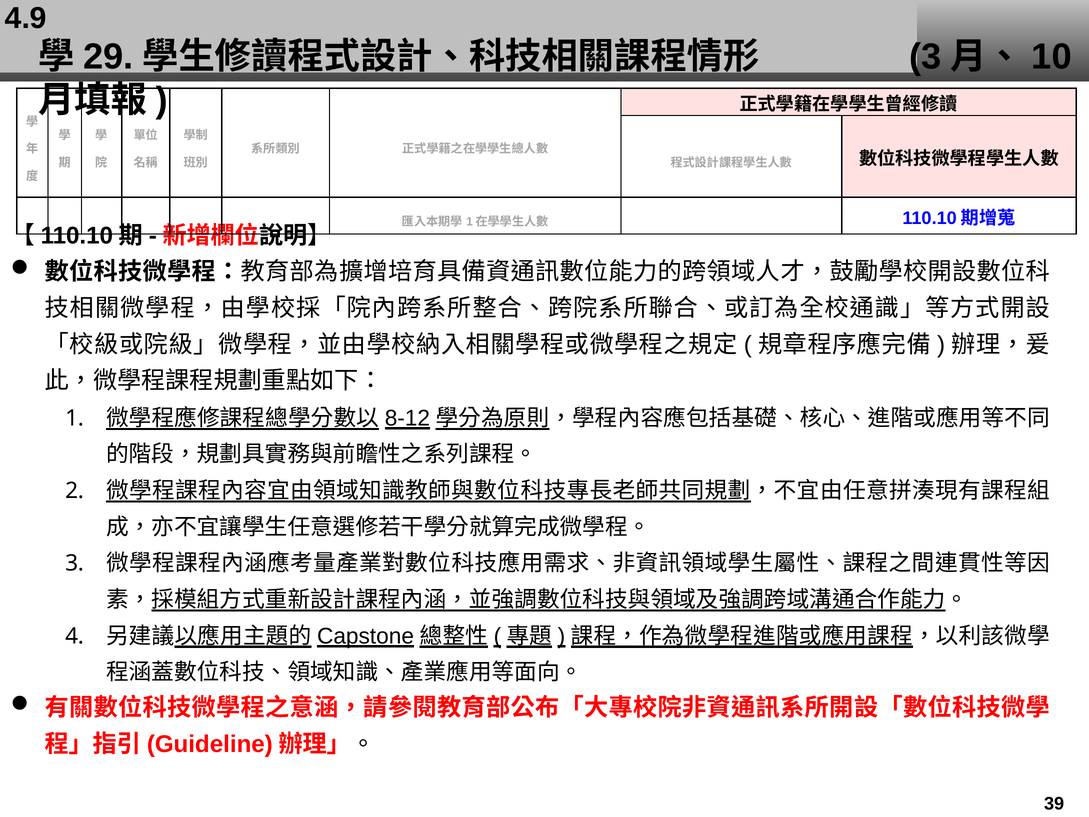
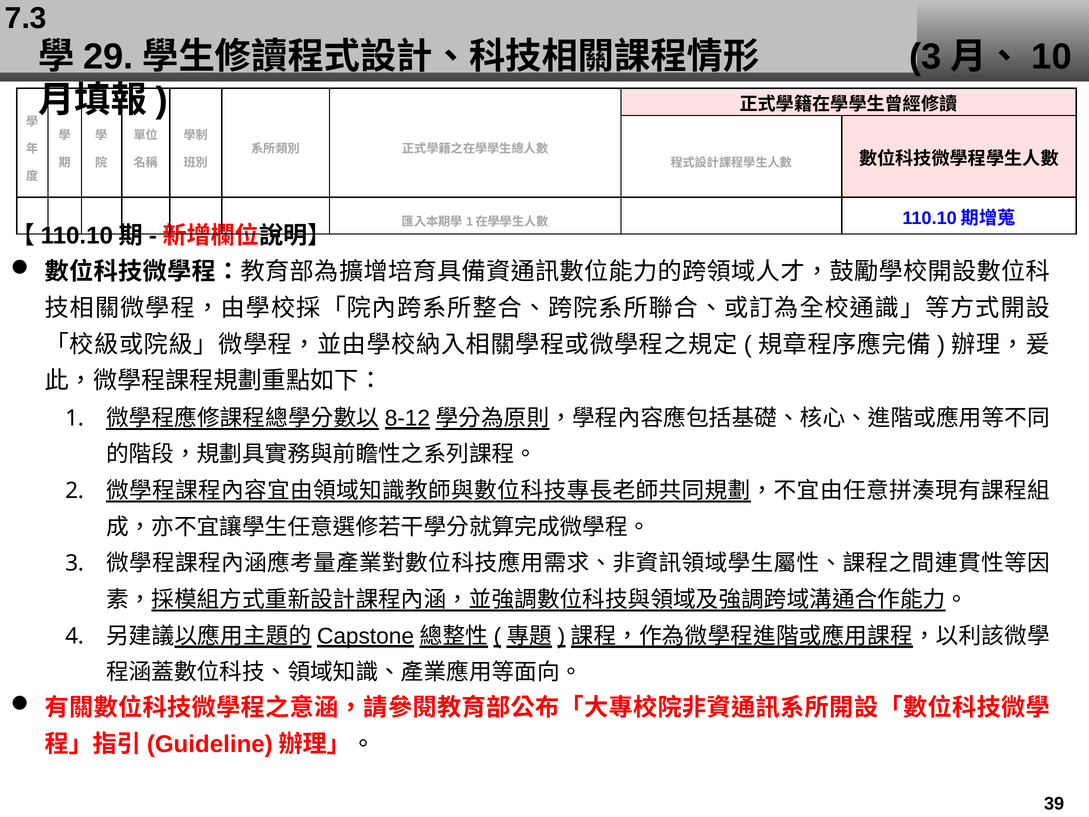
4.9: 4.9 -> 7.3
